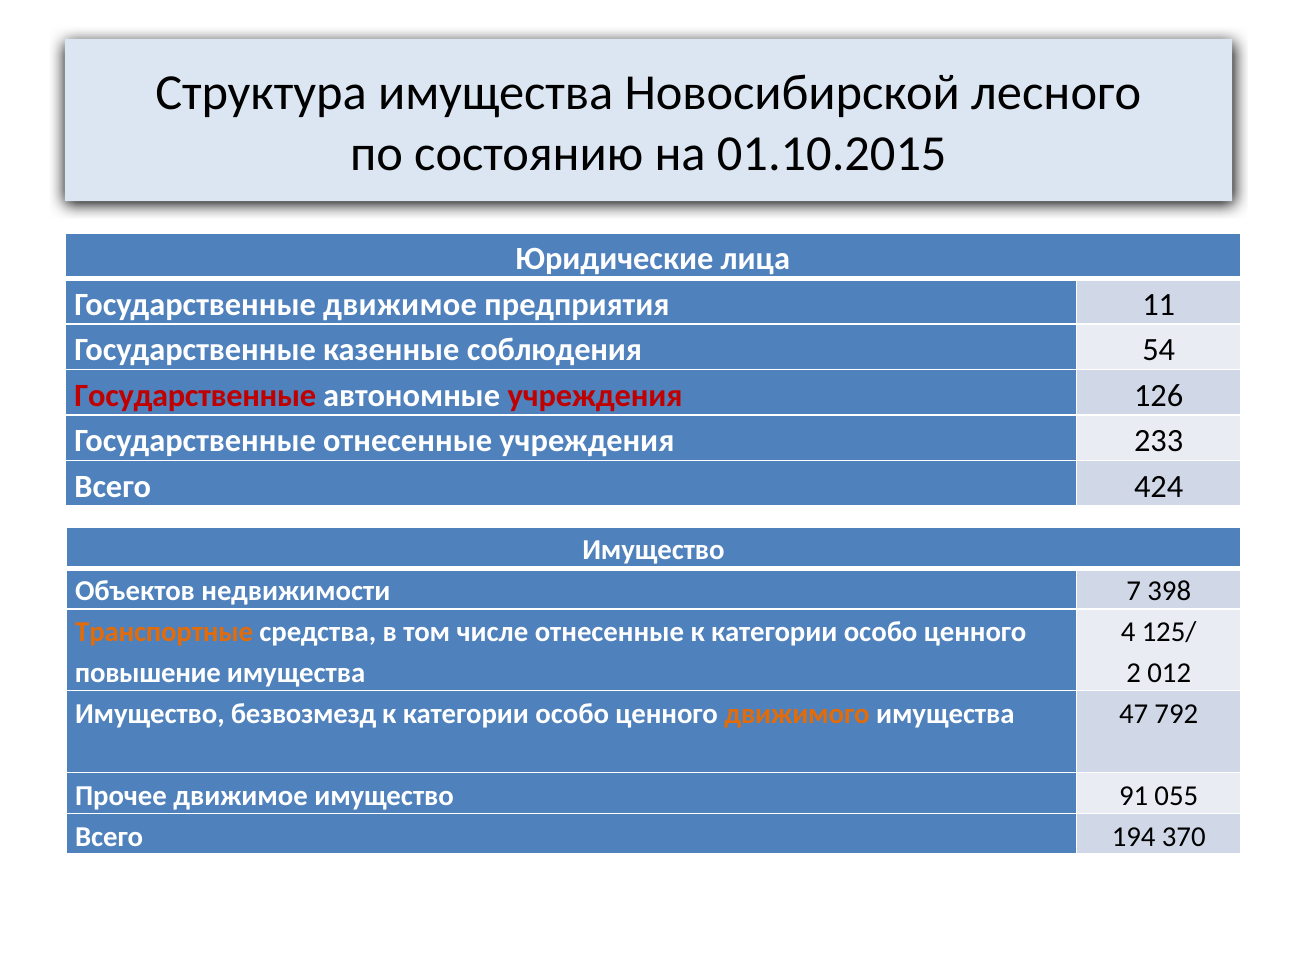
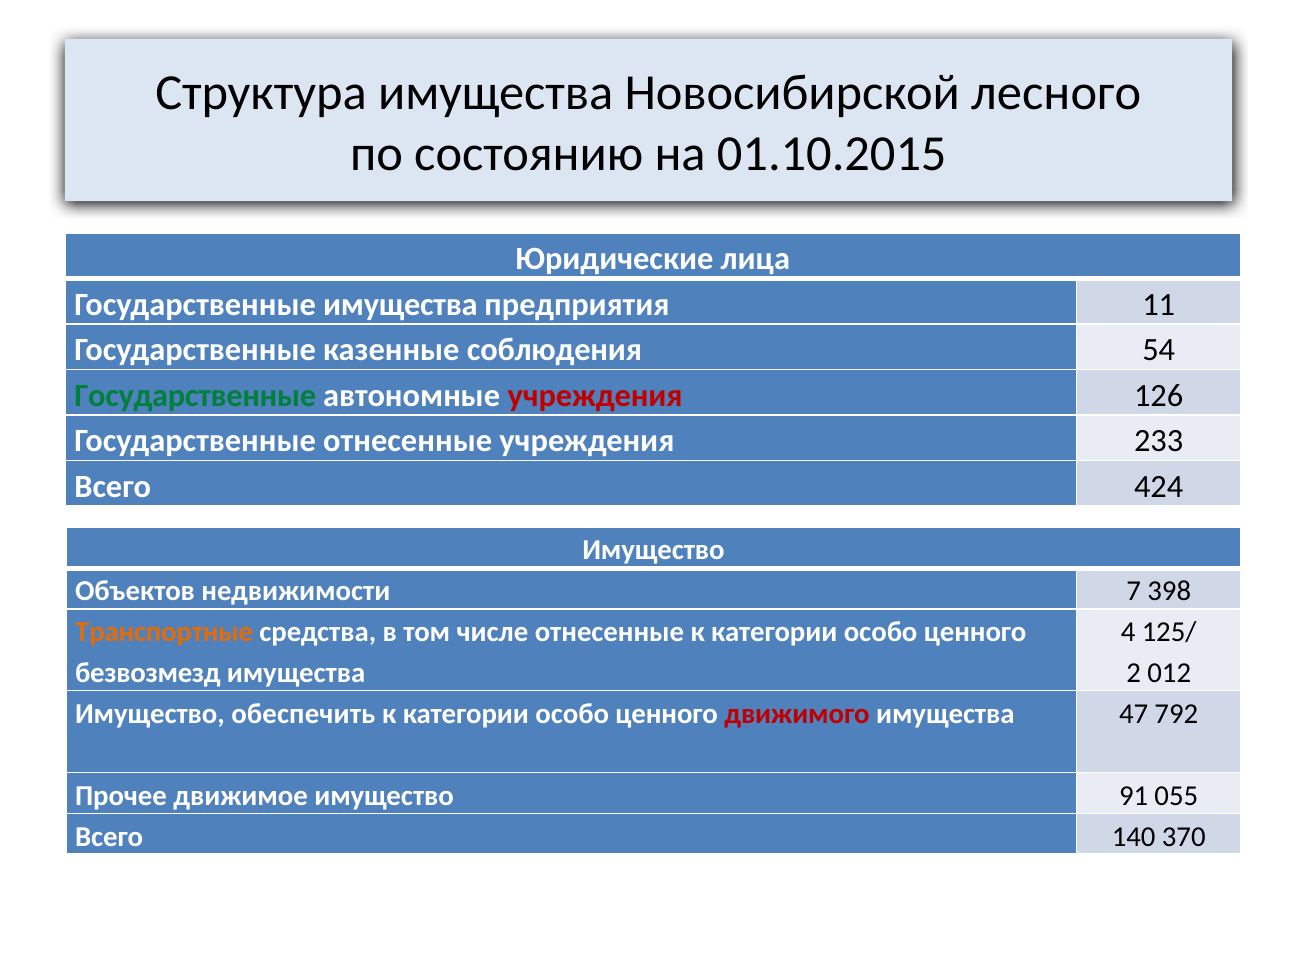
Государственные движимое: движимое -> имущества
Государственные at (195, 395) colour: red -> green
повышение: повышение -> безвозмезд
безвозмезд: безвозмезд -> обеспечить
движимого colour: orange -> red
194: 194 -> 140
